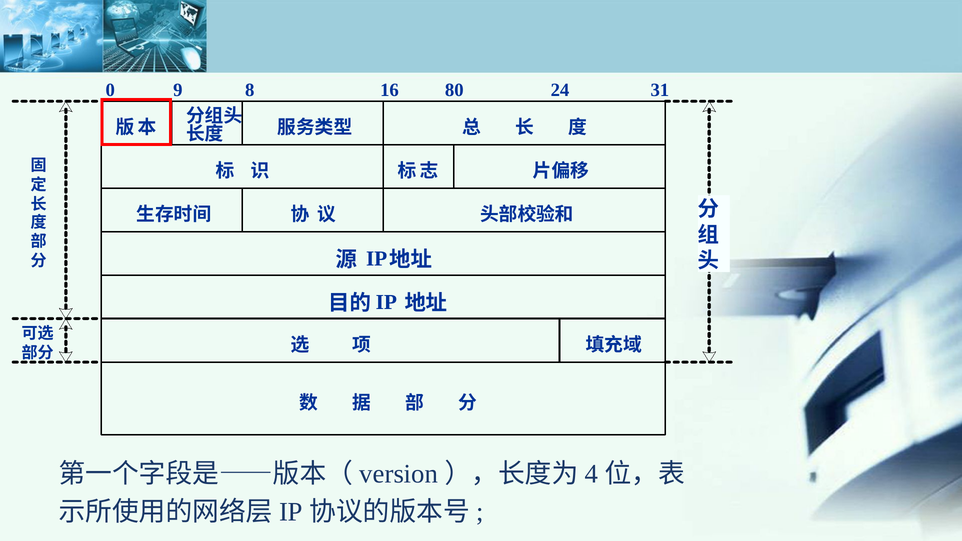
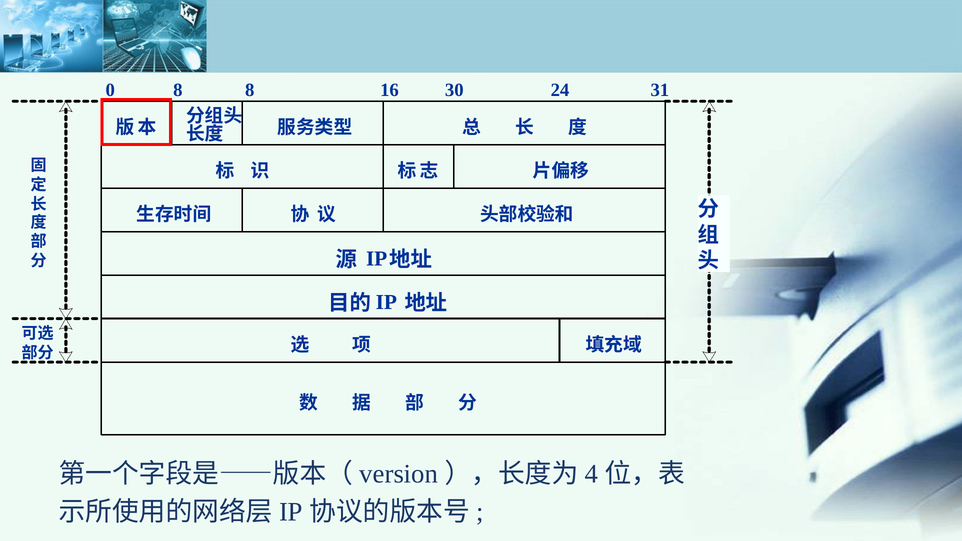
0 9: 9 -> 8
80: 80 -> 30
